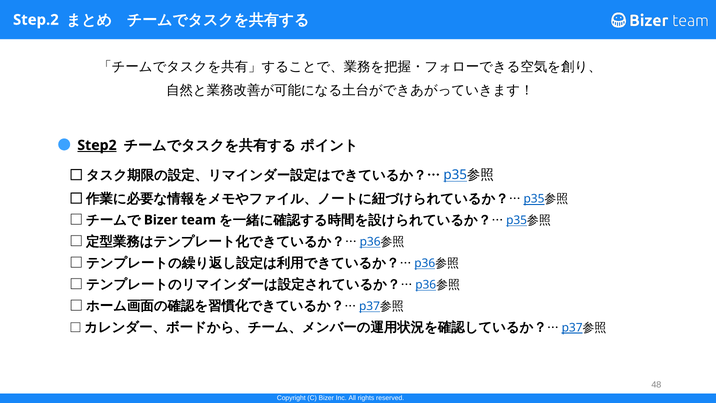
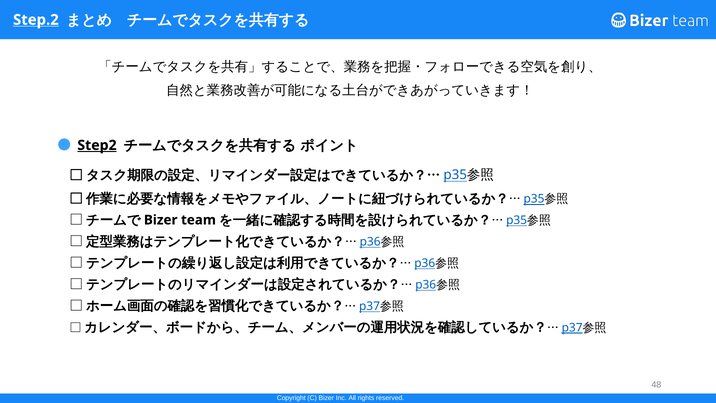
Step.2 underline: none -> present
